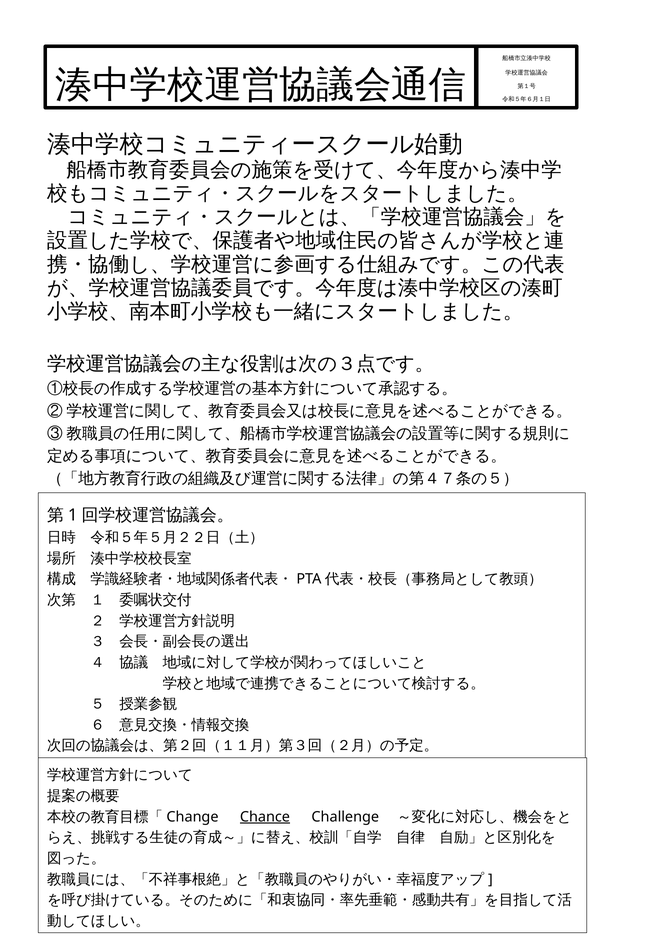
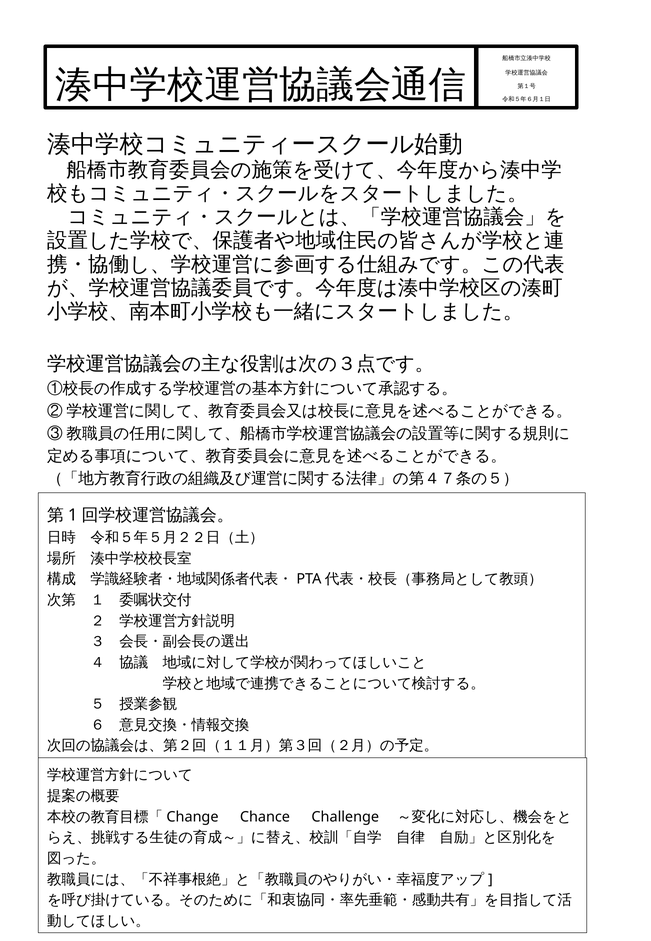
Chance underline: present -> none
